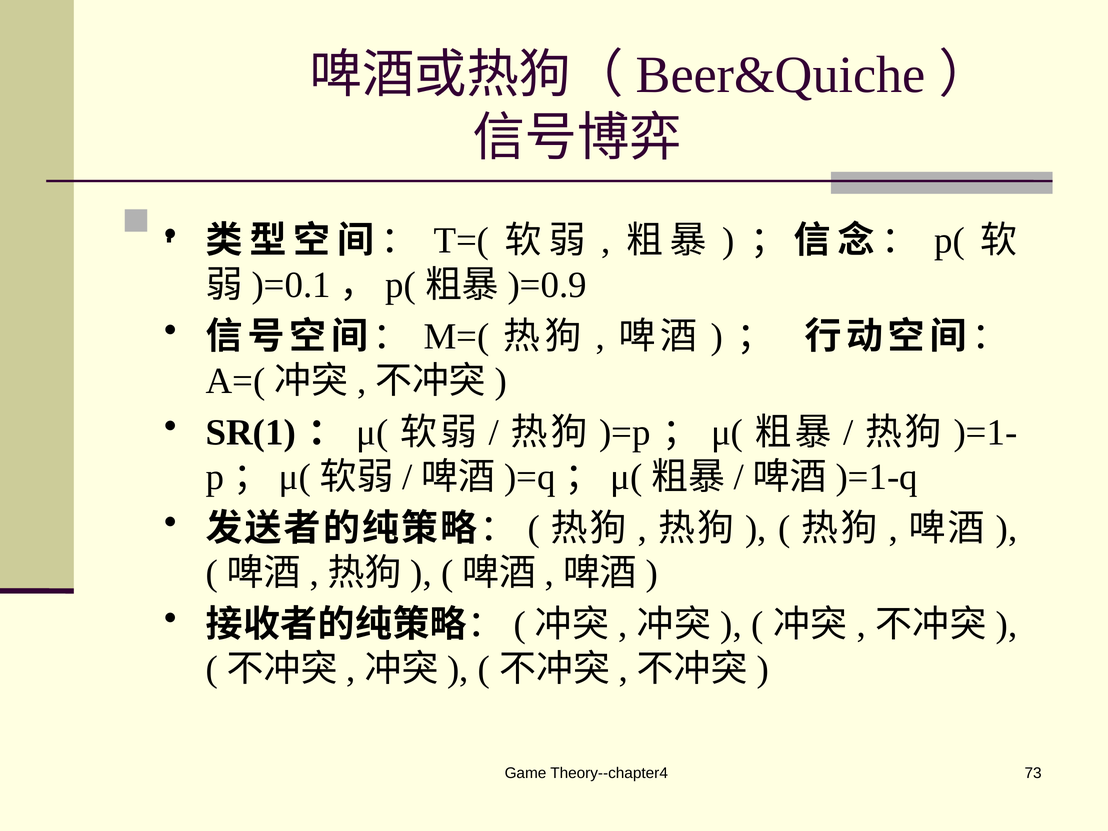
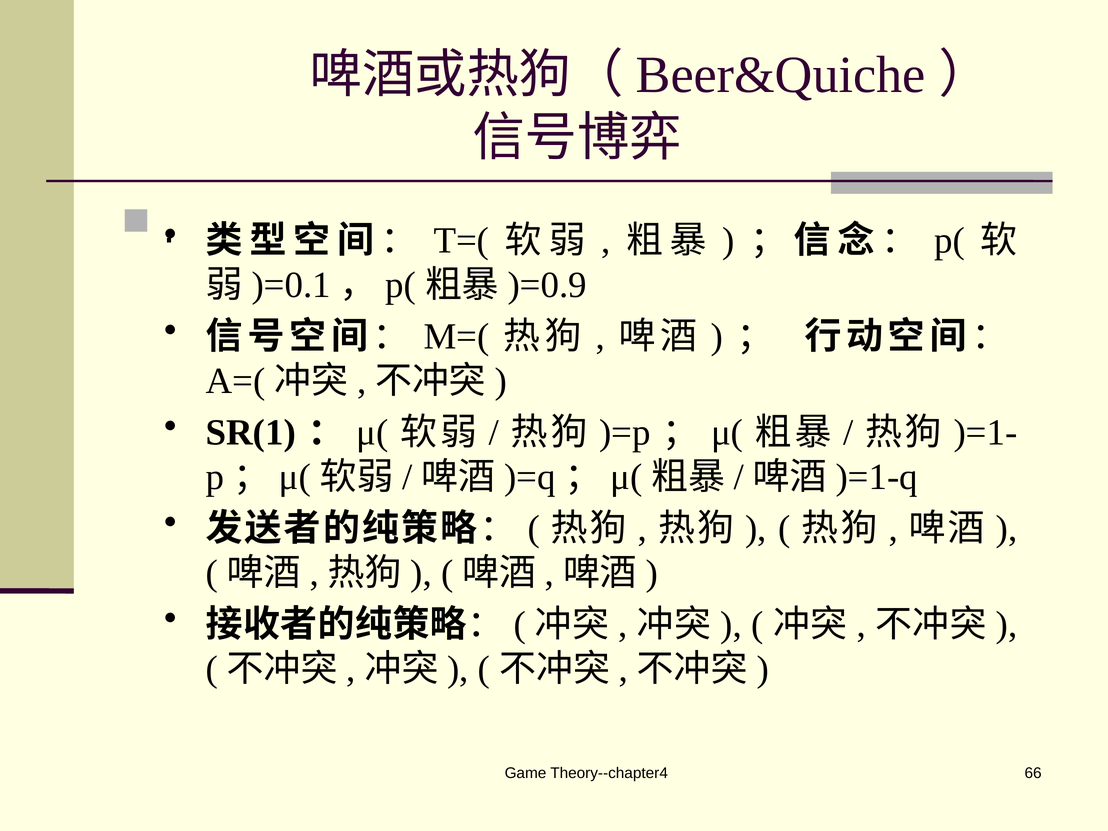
73: 73 -> 66
